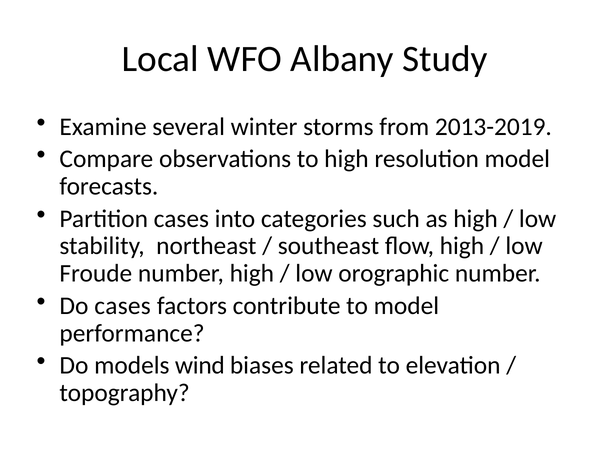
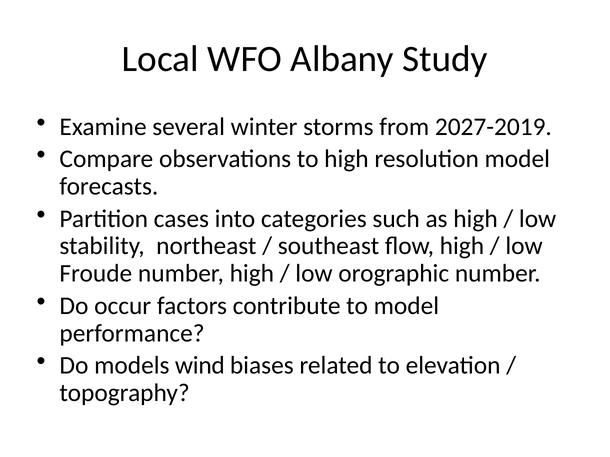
2013-2019: 2013-2019 -> 2027-2019
Do cases: cases -> occur
